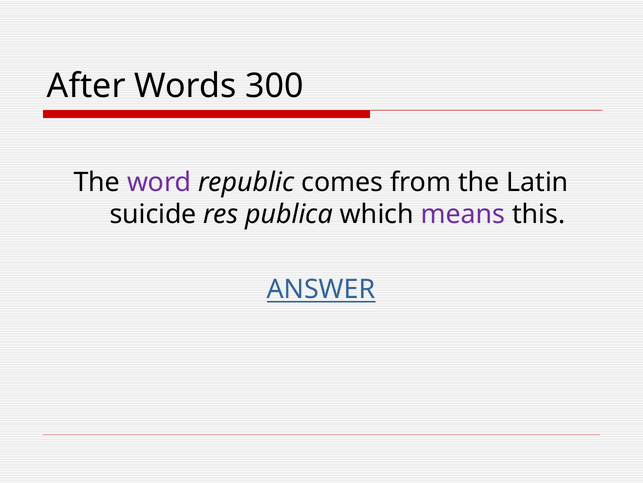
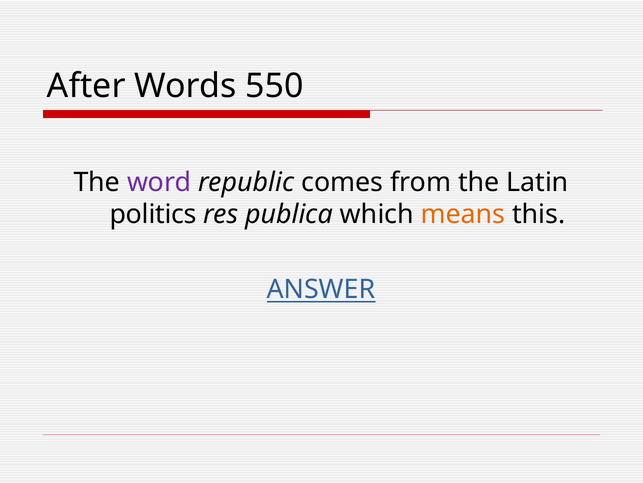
300: 300 -> 550
suicide: suicide -> politics
means colour: purple -> orange
